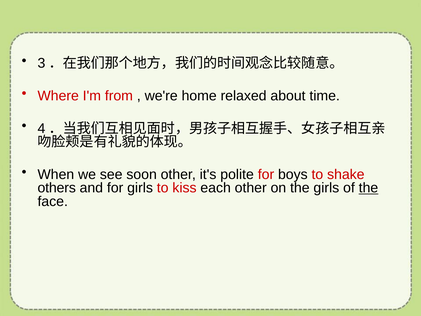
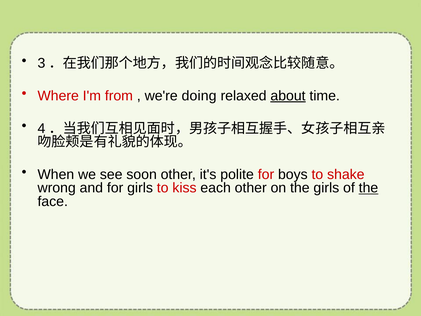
home: home -> doing
about underline: none -> present
others: others -> wrong
